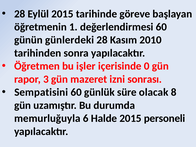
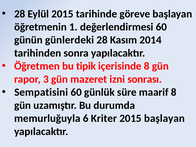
2010: 2010 -> 2014
işler: işler -> tipik
içerisinde 0: 0 -> 8
olacak: olacak -> maarif
Halde: Halde -> Kriter
2015 personeli: personeli -> başlayan
